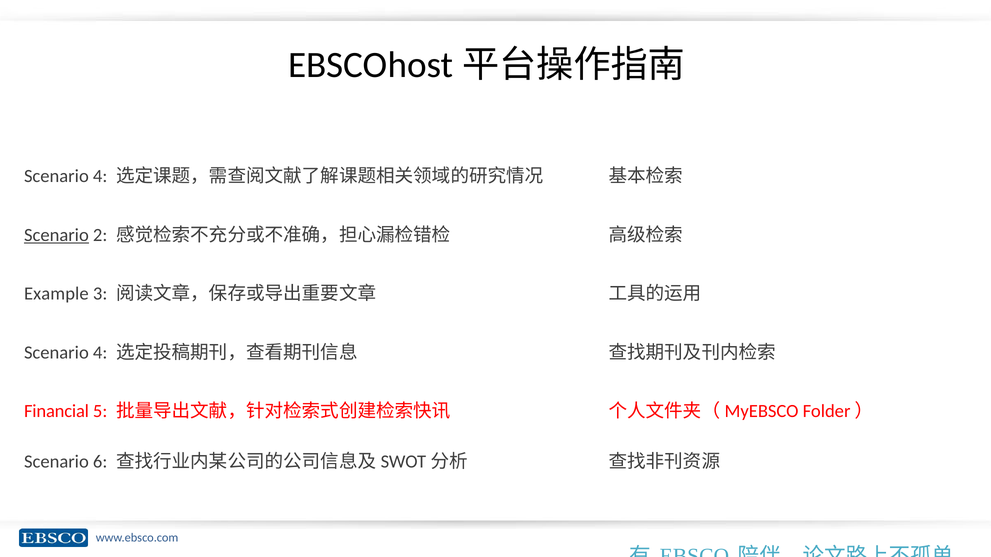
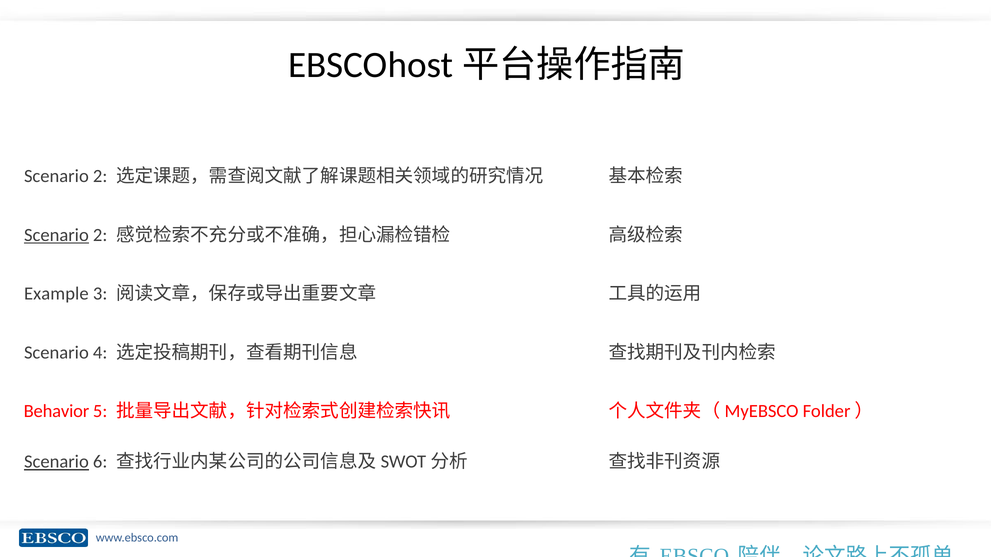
4 at (100, 176): 4 -> 2
Financial: Financial -> Behavior
Scenario at (56, 462) underline: none -> present
